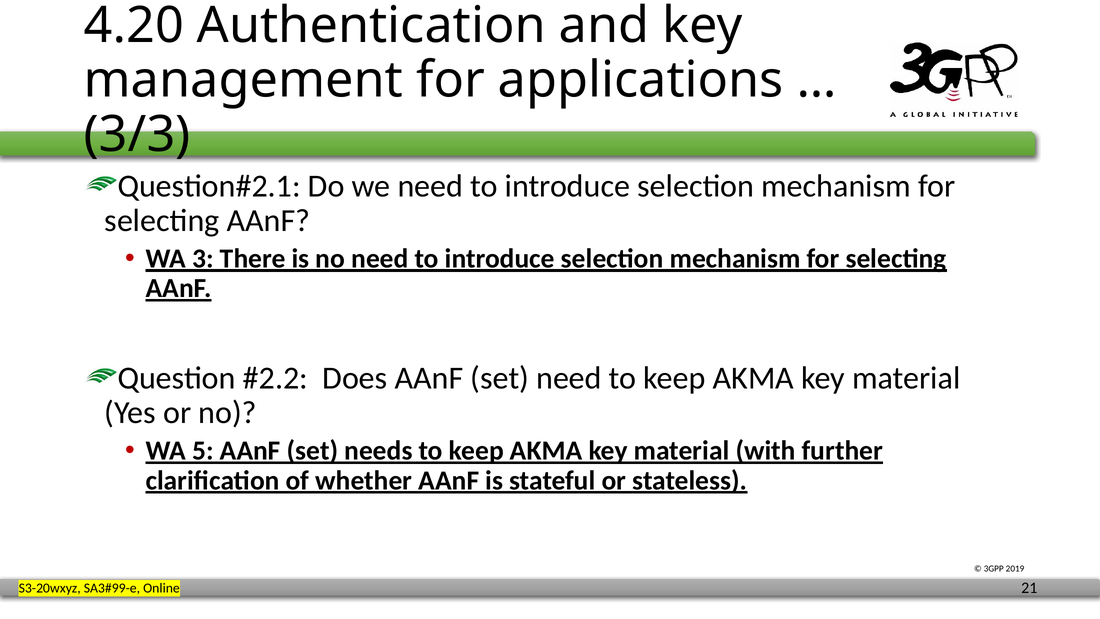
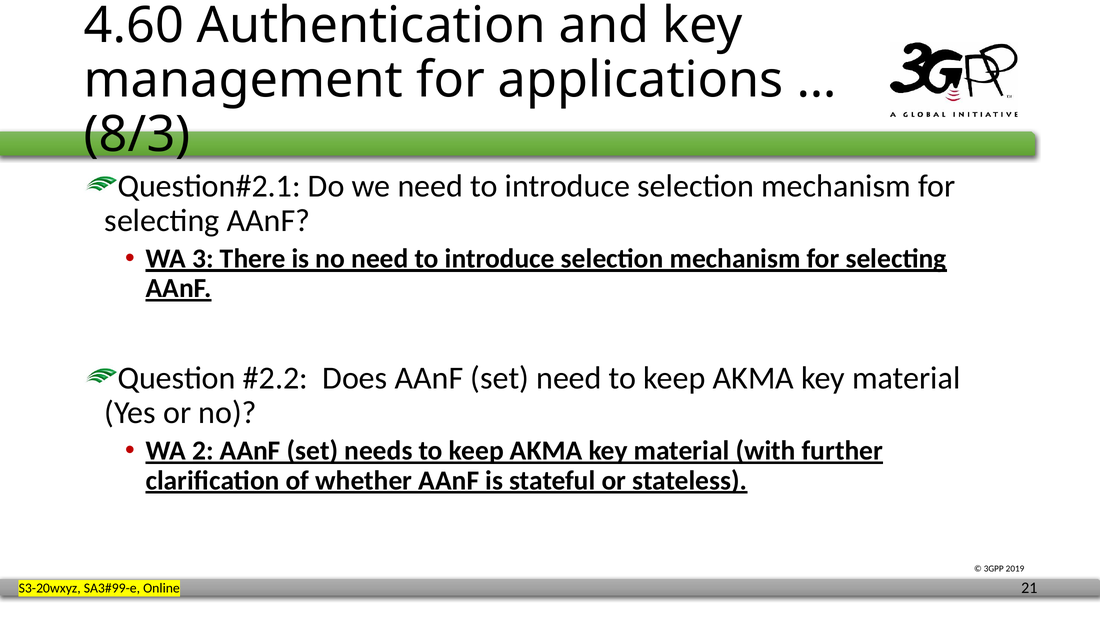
4.20: 4.20 -> 4.60
3/3: 3/3 -> 8/3
5: 5 -> 2
